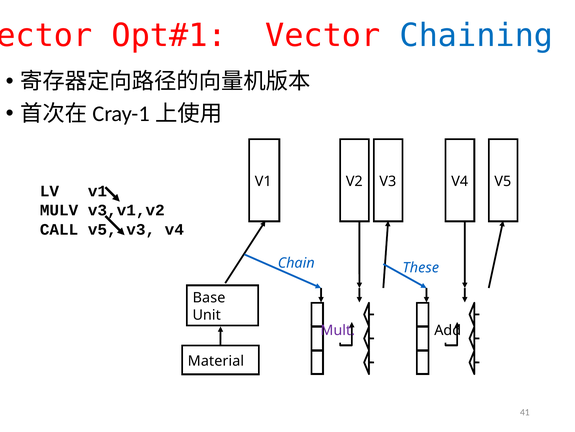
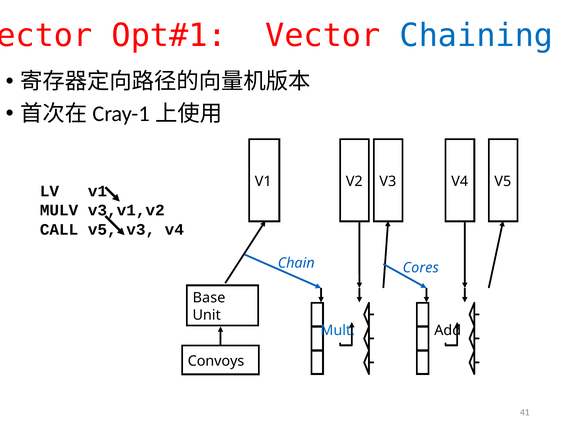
These: These -> Cores
Mult colour: purple -> blue
Material: Material -> Convoys
